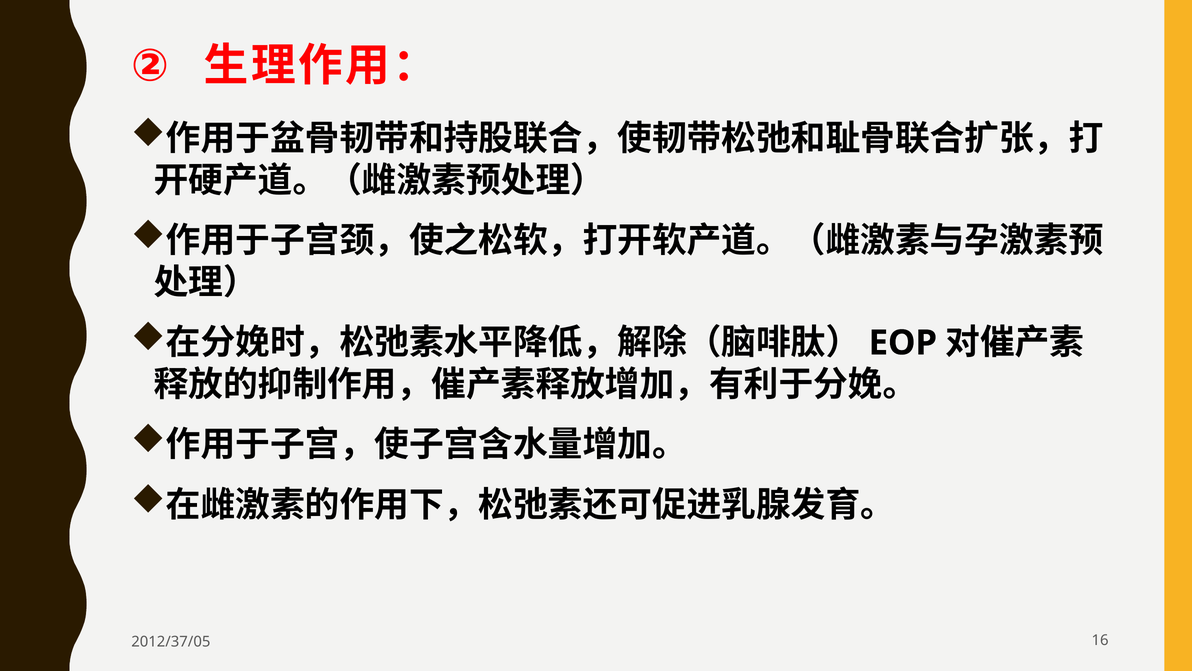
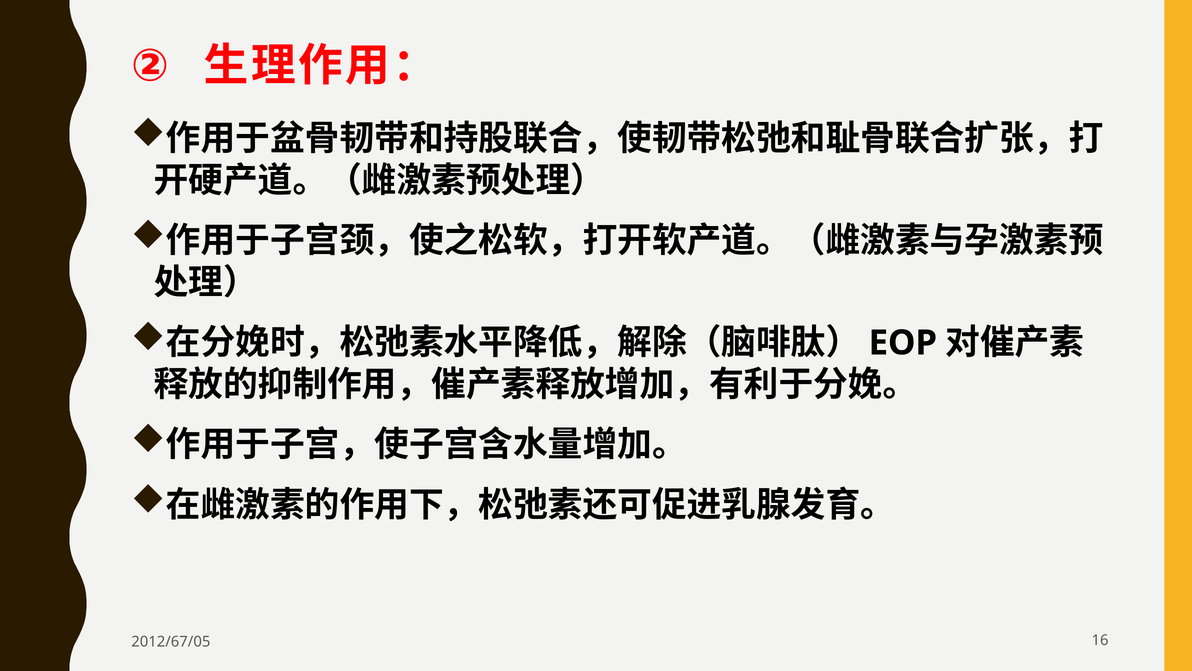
2012/37/05: 2012/37/05 -> 2012/67/05
